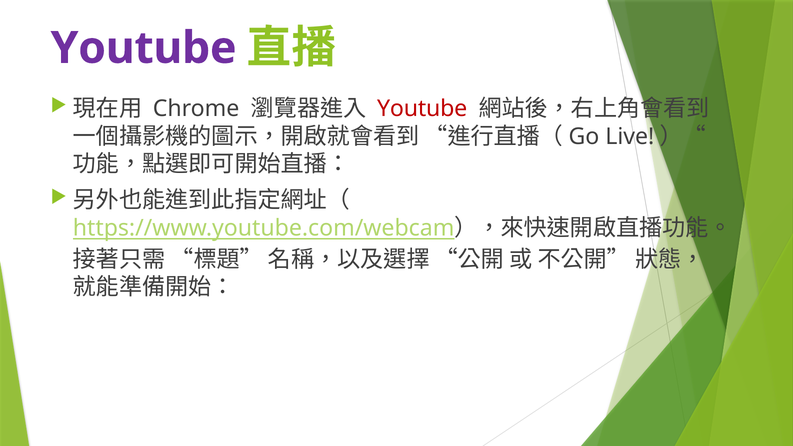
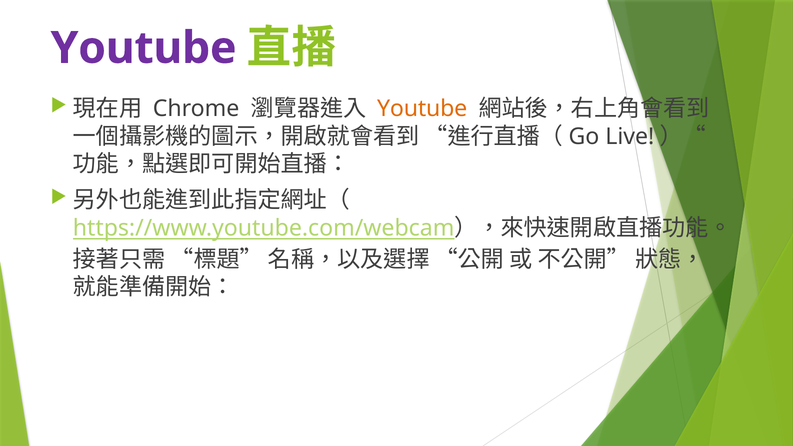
Youtube at (422, 109) colour: red -> orange
